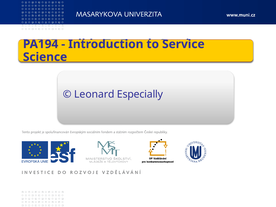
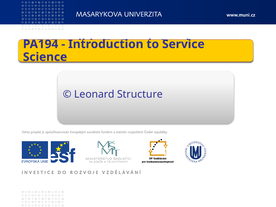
Especially: Especially -> Structure
